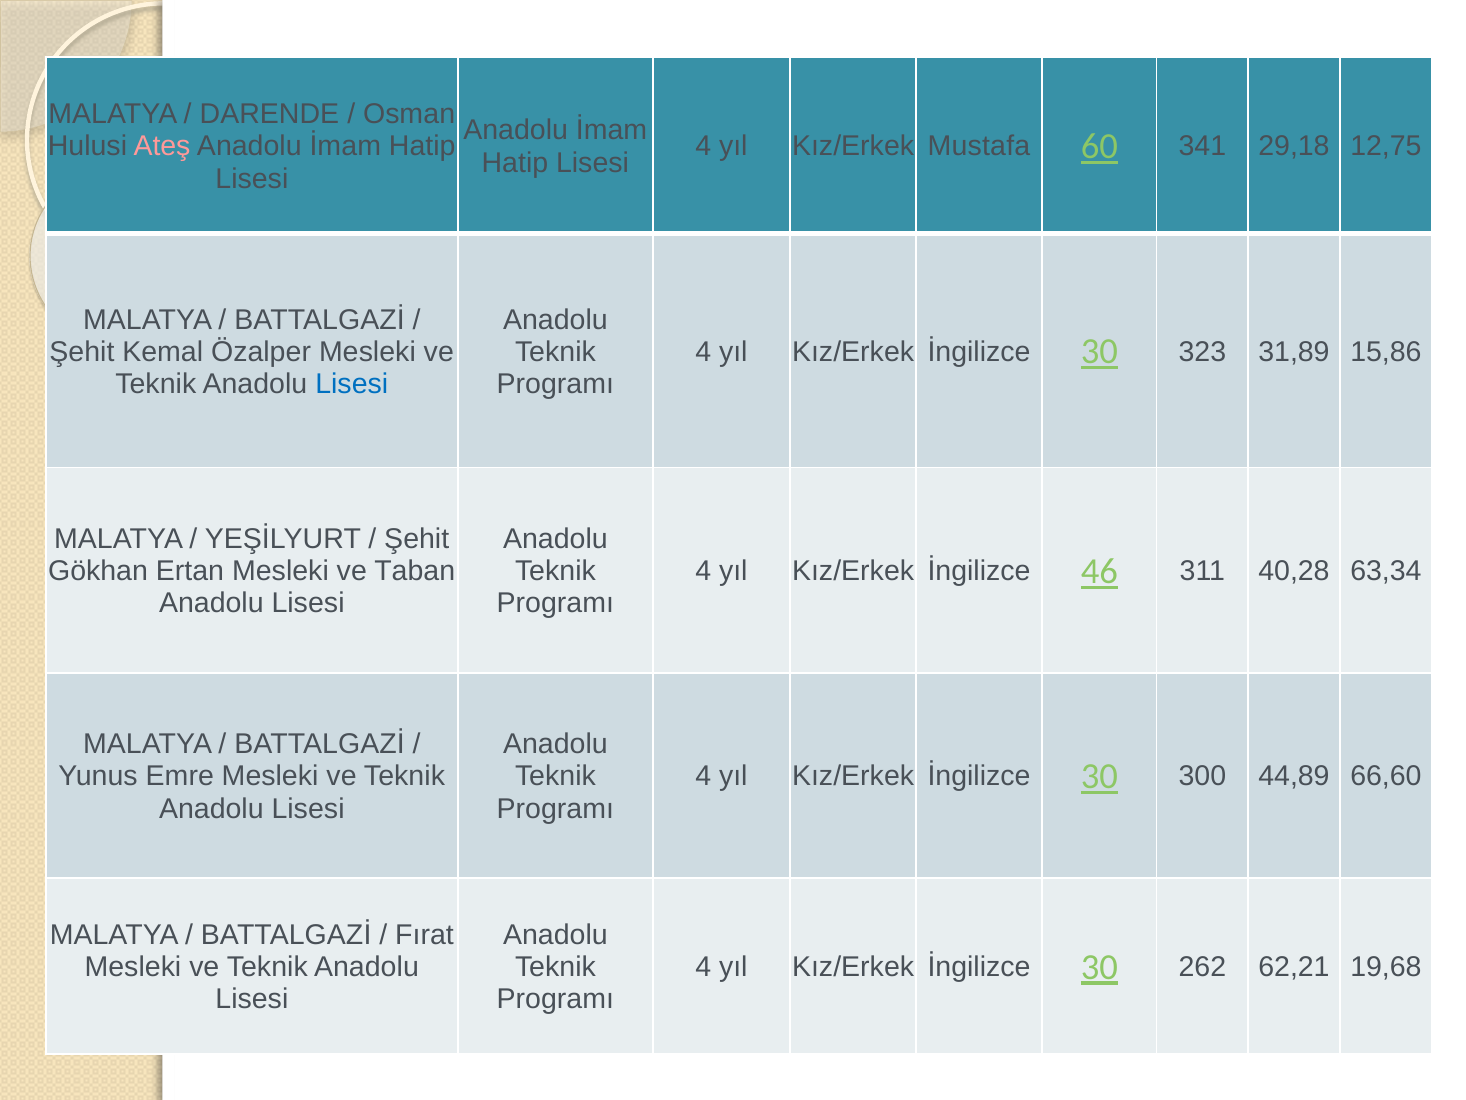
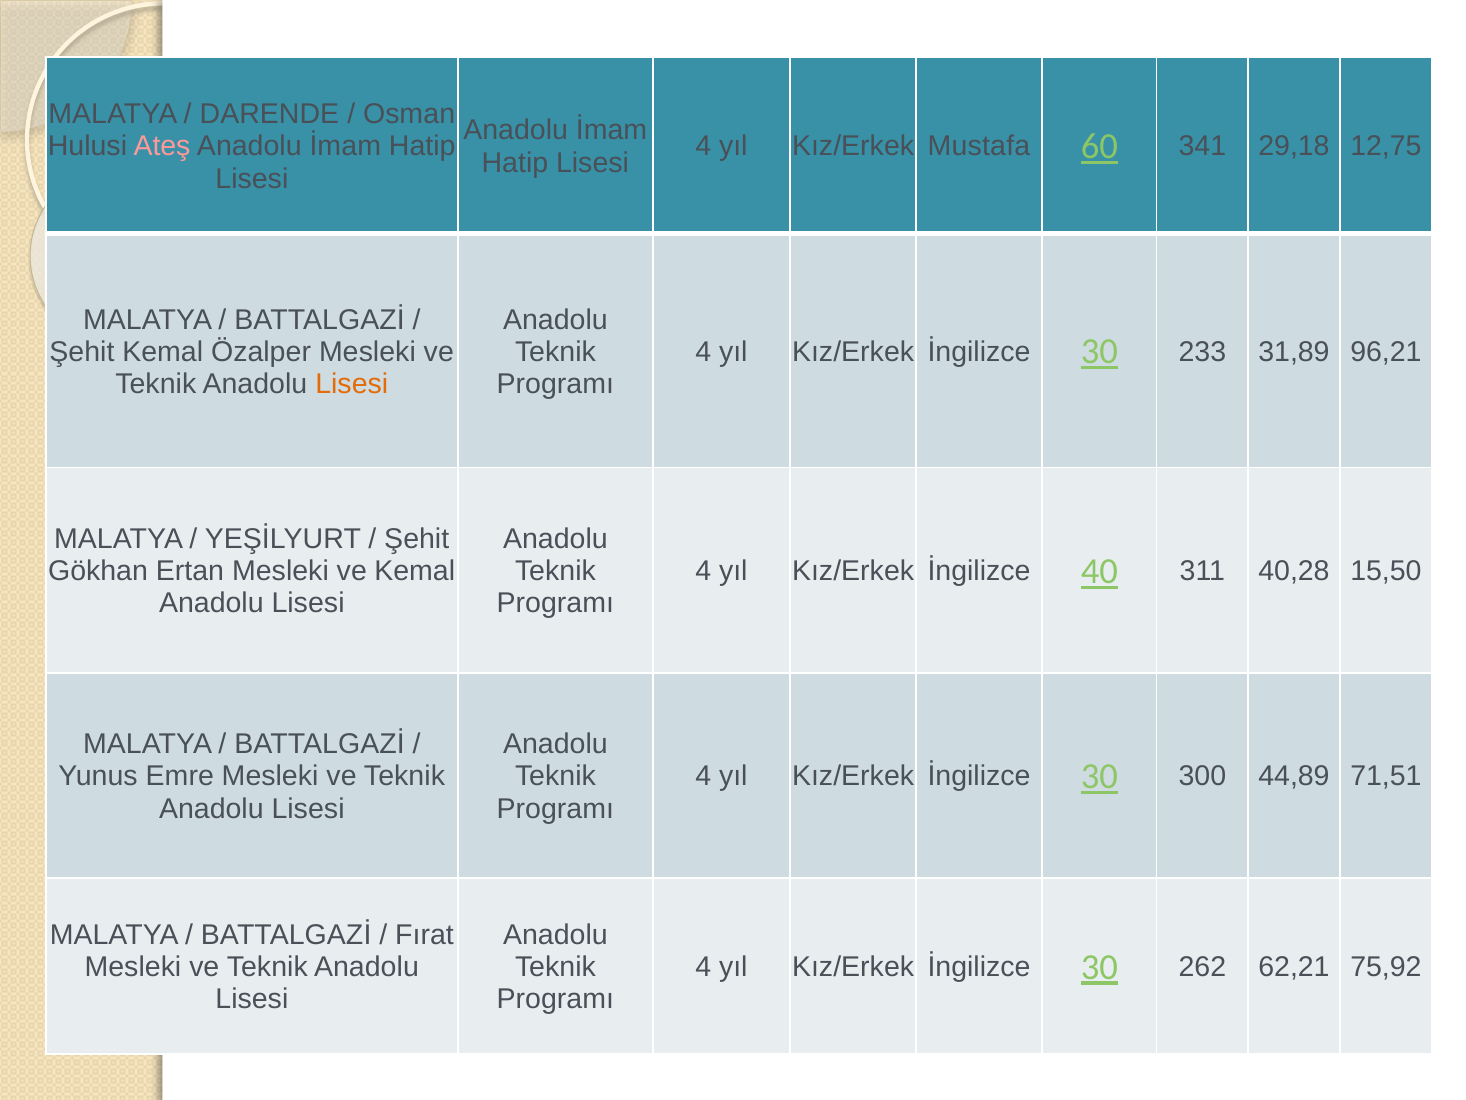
323: 323 -> 233
15,86: 15,86 -> 96,21
Lisesi at (352, 384) colour: blue -> orange
ve Taban: Taban -> Kemal
46: 46 -> 40
63,34: 63,34 -> 15,50
66,60: 66,60 -> 71,51
19,68: 19,68 -> 75,92
